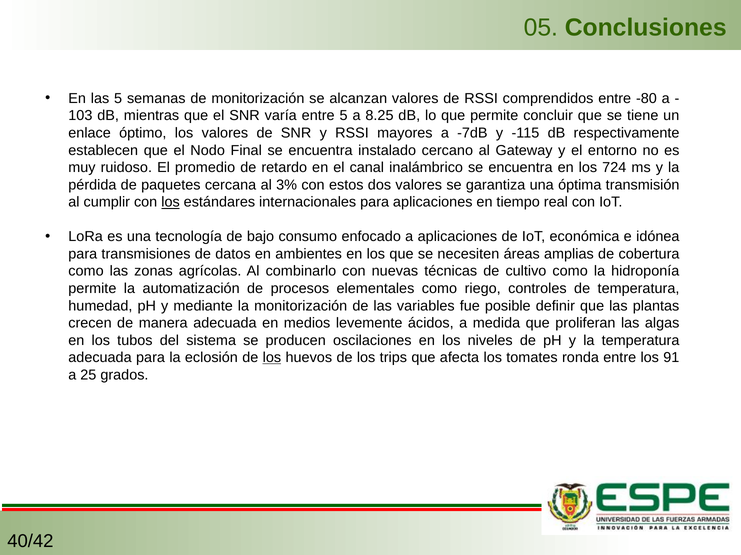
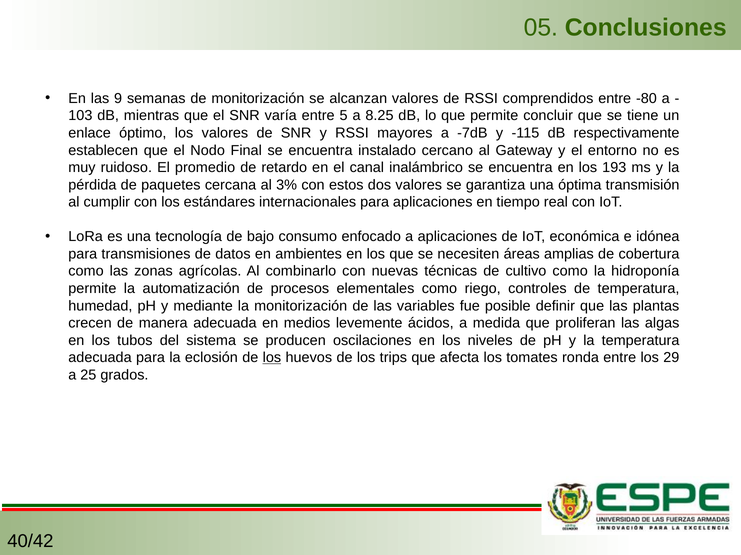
las 5: 5 -> 9
724: 724 -> 193
los at (171, 202) underline: present -> none
91: 91 -> 29
